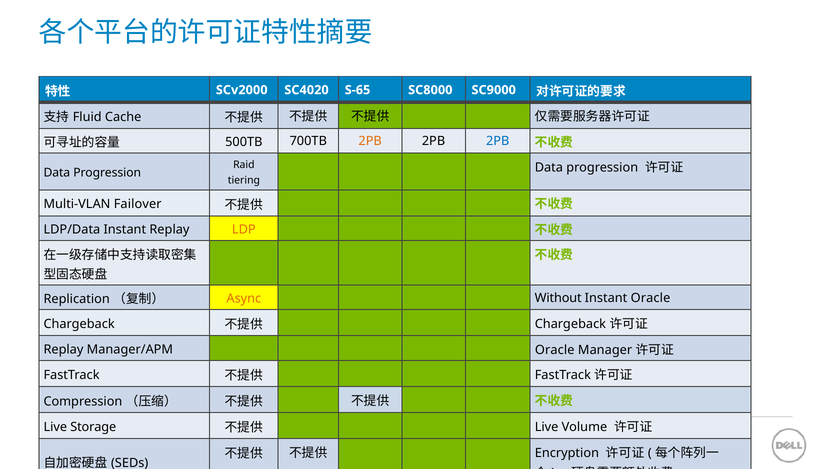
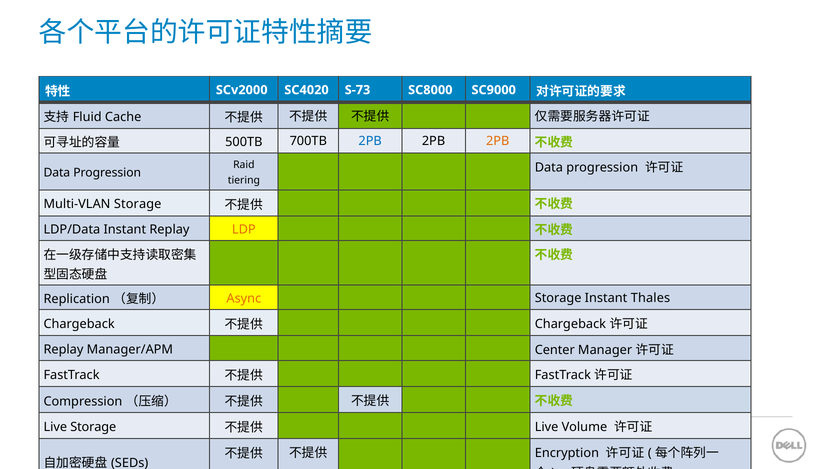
S-65: S-65 -> S-73
2PB at (370, 141) colour: orange -> blue
2PB at (498, 141) colour: blue -> orange
Multi-VLAN Failover: Failover -> Storage
Without at (558, 298): Without -> Storage
Instant Oracle: Oracle -> Thales
Oracle at (555, 350): Oracle -> Center
